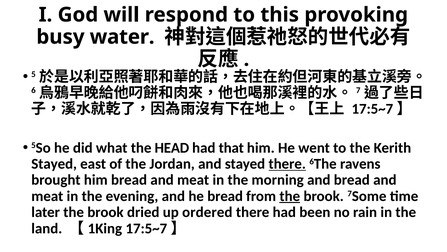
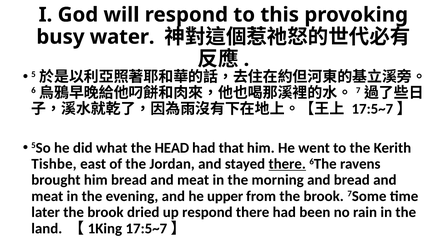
Stayed at (54, 164): Stayed -> Tishbe
he bread: bread -> upper
the at (290, 196) underline: present -> none
up ordered: ordered -> respond
